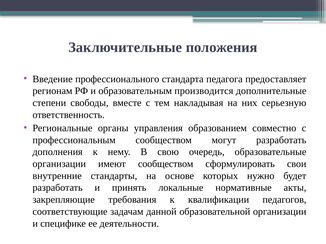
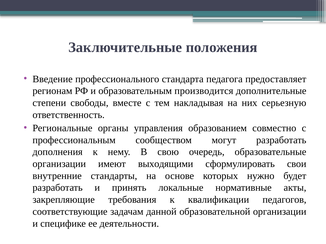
имеют сообществом: сообществом -> выходящими
